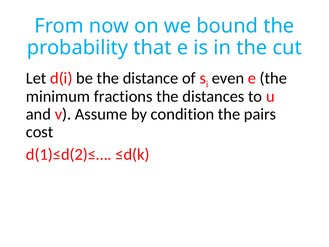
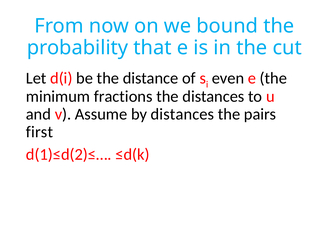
by condition: condition -> distances
cost: cost -> first
